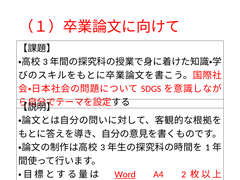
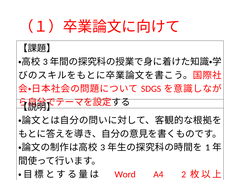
Word underline: present -> none
